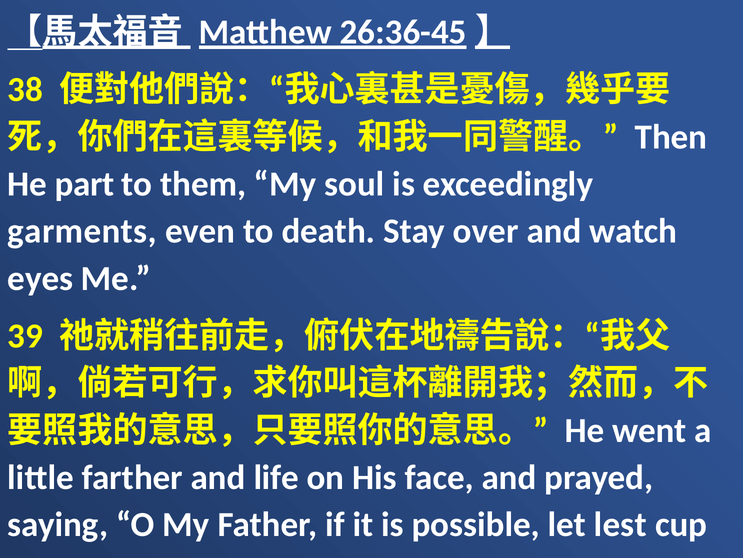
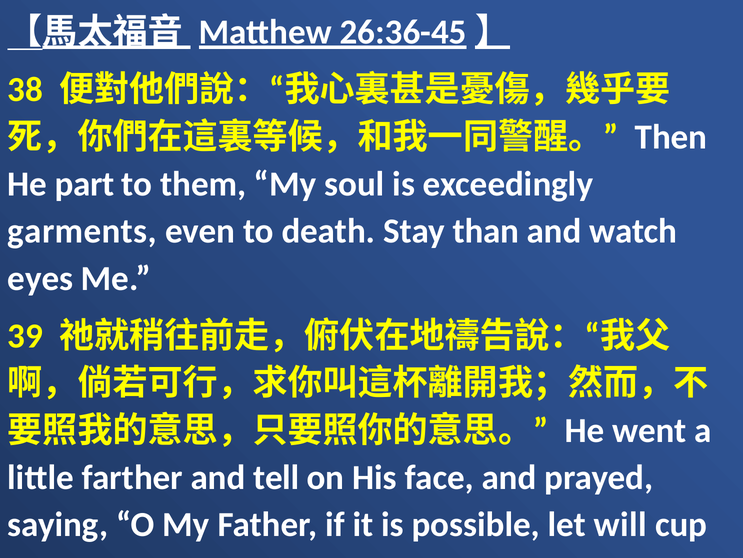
over: over -> than
life: life -> tell
let lest: lest -> will
